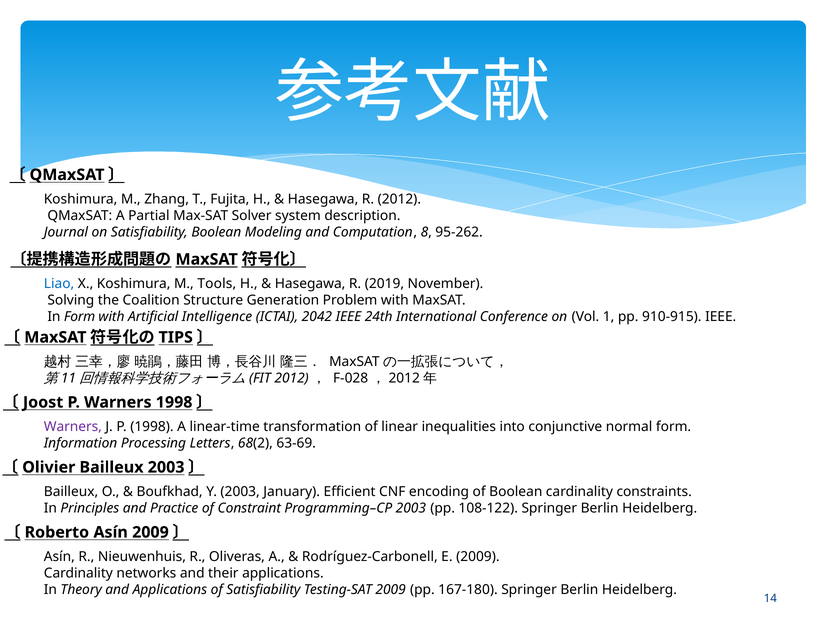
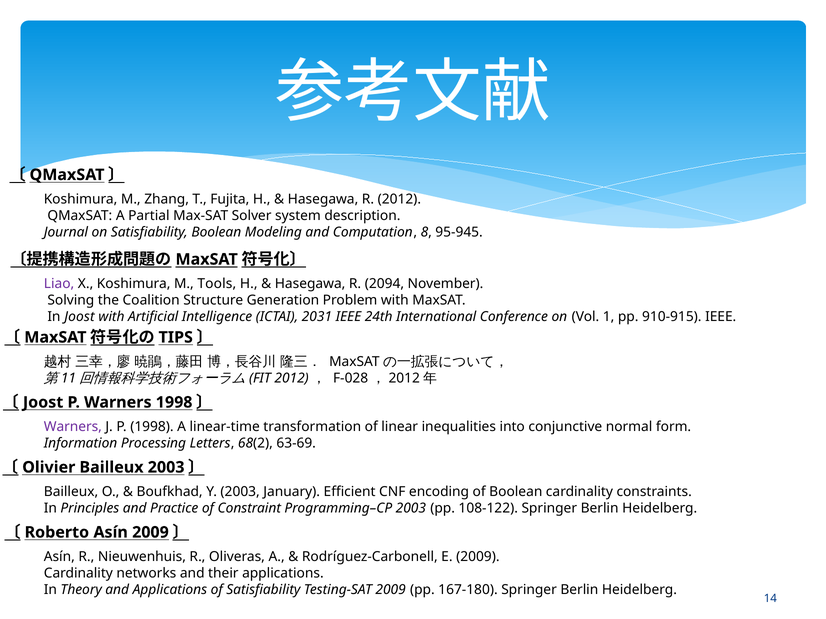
95-262: 95-262 -> 95-945
Liao colour: blue -> purple
2019: 2019 -> 2094
In Form: Form -> Joost
2042: 2042 -> 2031
